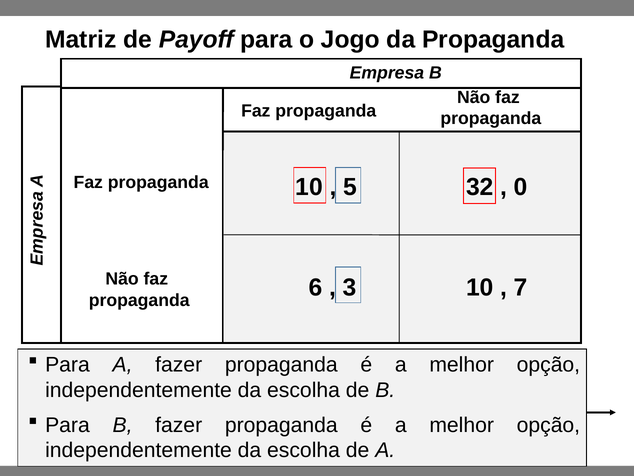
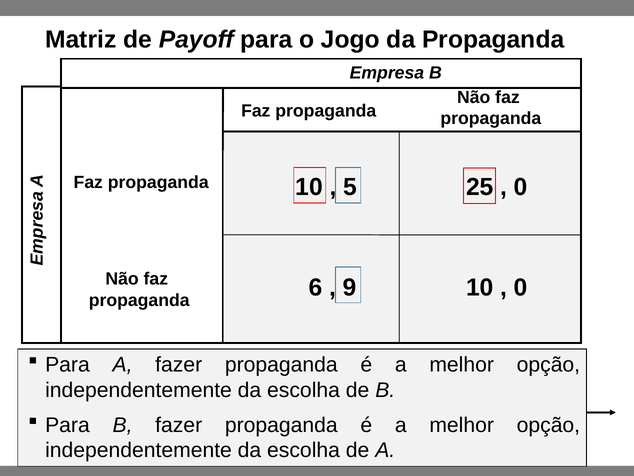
32: 32 -> 25
3: 3 -> 9
7 at (521, 287): 7 -> 0
